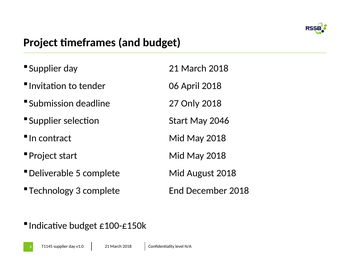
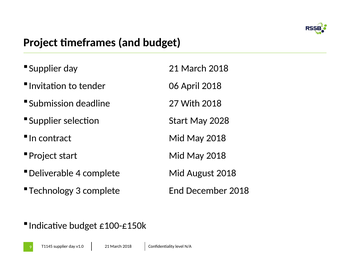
Only: Only -> With
2046: 2046 -> 2028
5: 5 -> 4
